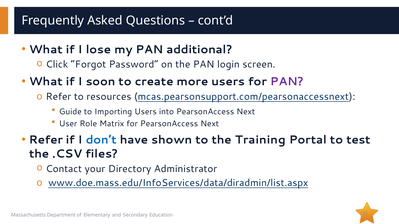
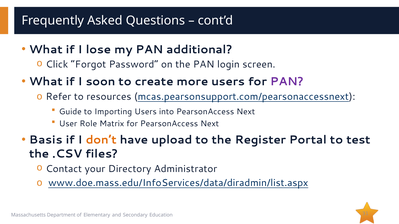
Refer at (46, 140): Refer -> Basis
don’t colour: blue -> orange
shown: shown -> upload
Training: Training -> Register
